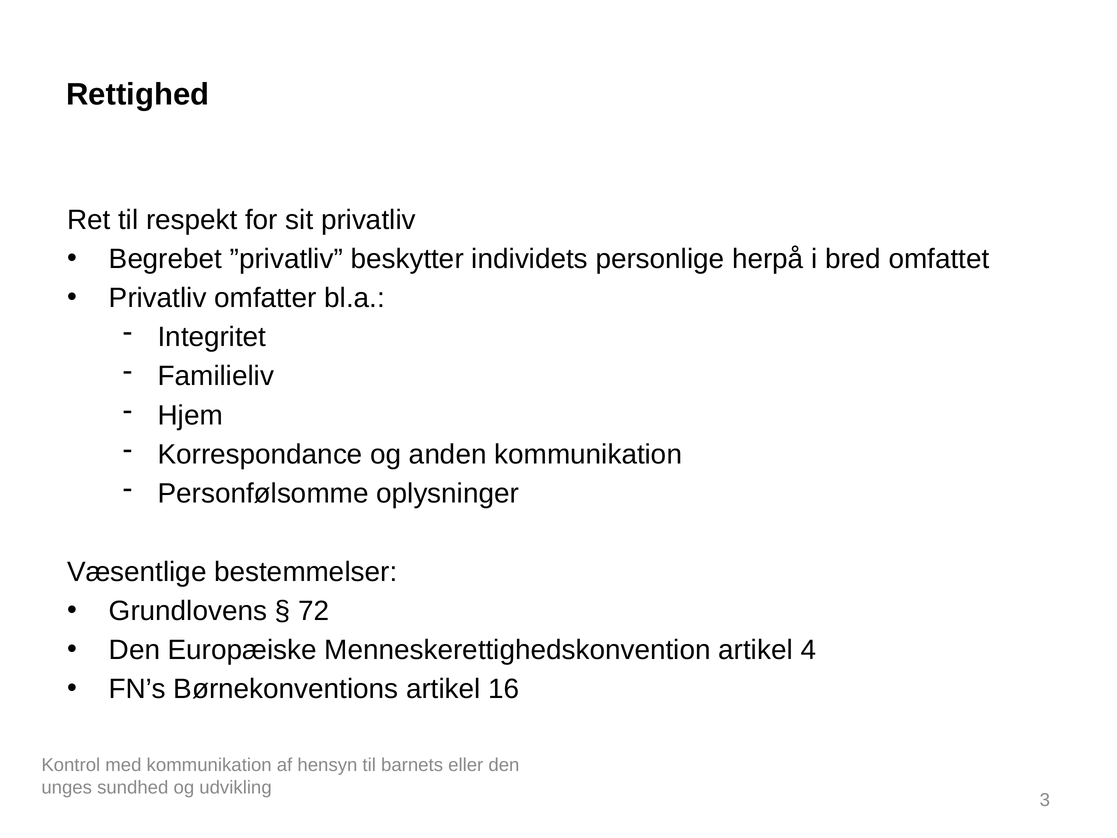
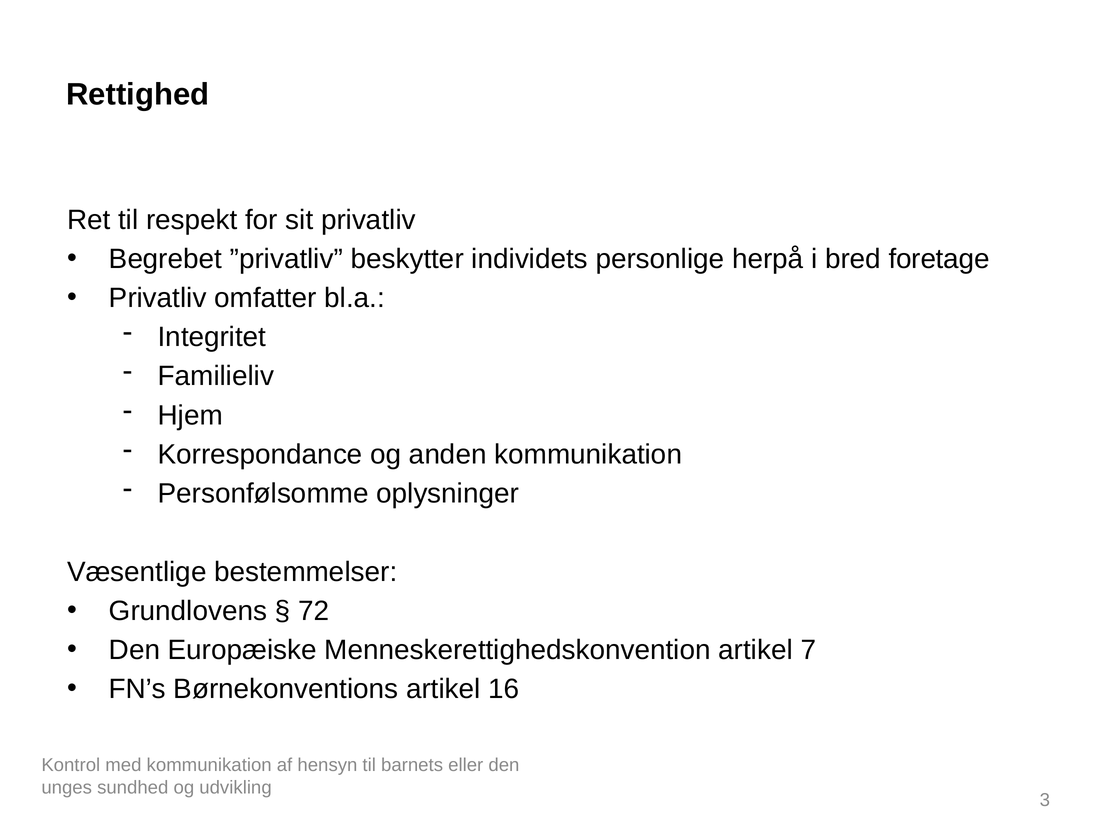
omfattet: omfattet -> foretage
4: 4 -> 7
